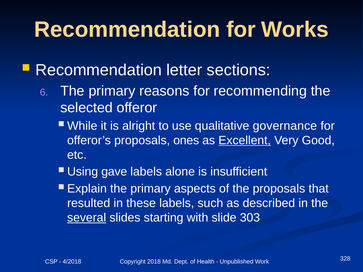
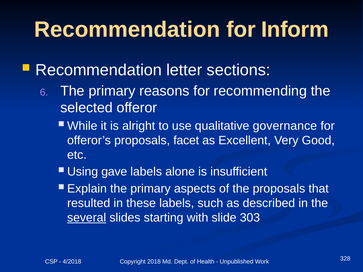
Works: Works -> Inform
ones: ones -> facet
Excellent underline: present -> none
